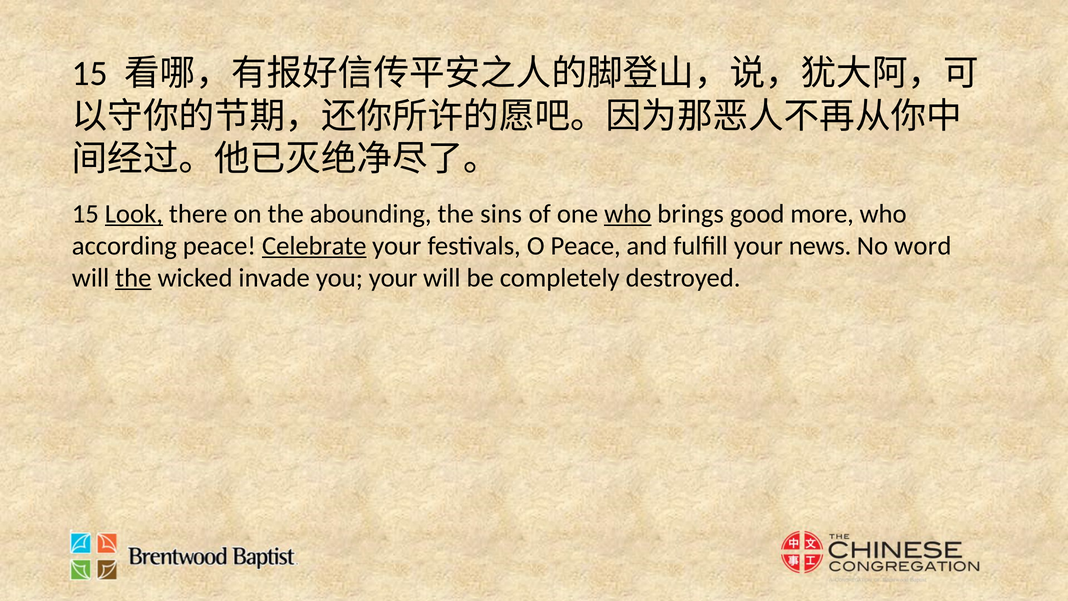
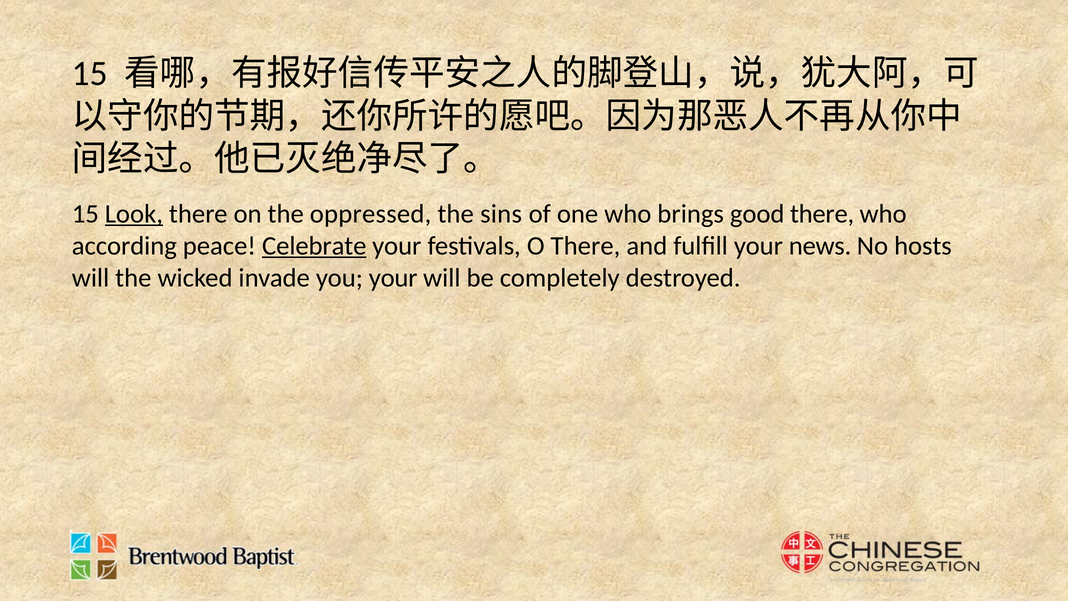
abounding: abounding -> oppressed
who at (628, 214) underline: present -> none
good more: more -> there
O Peace: Peace -> There
word: word -> hosts
the at (133, 278) underline: present -> none
